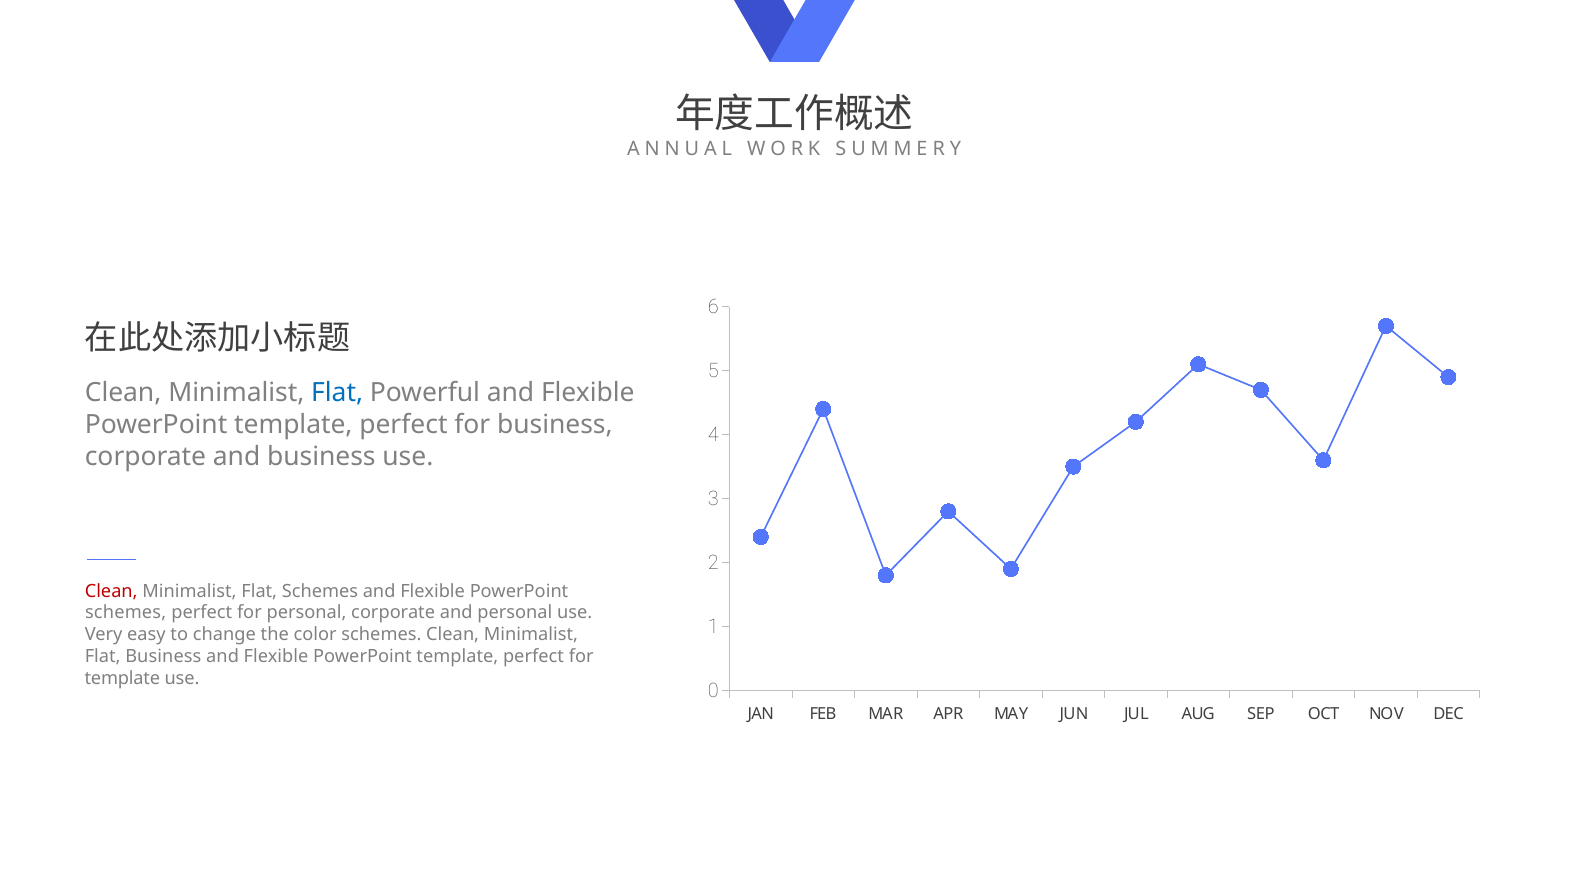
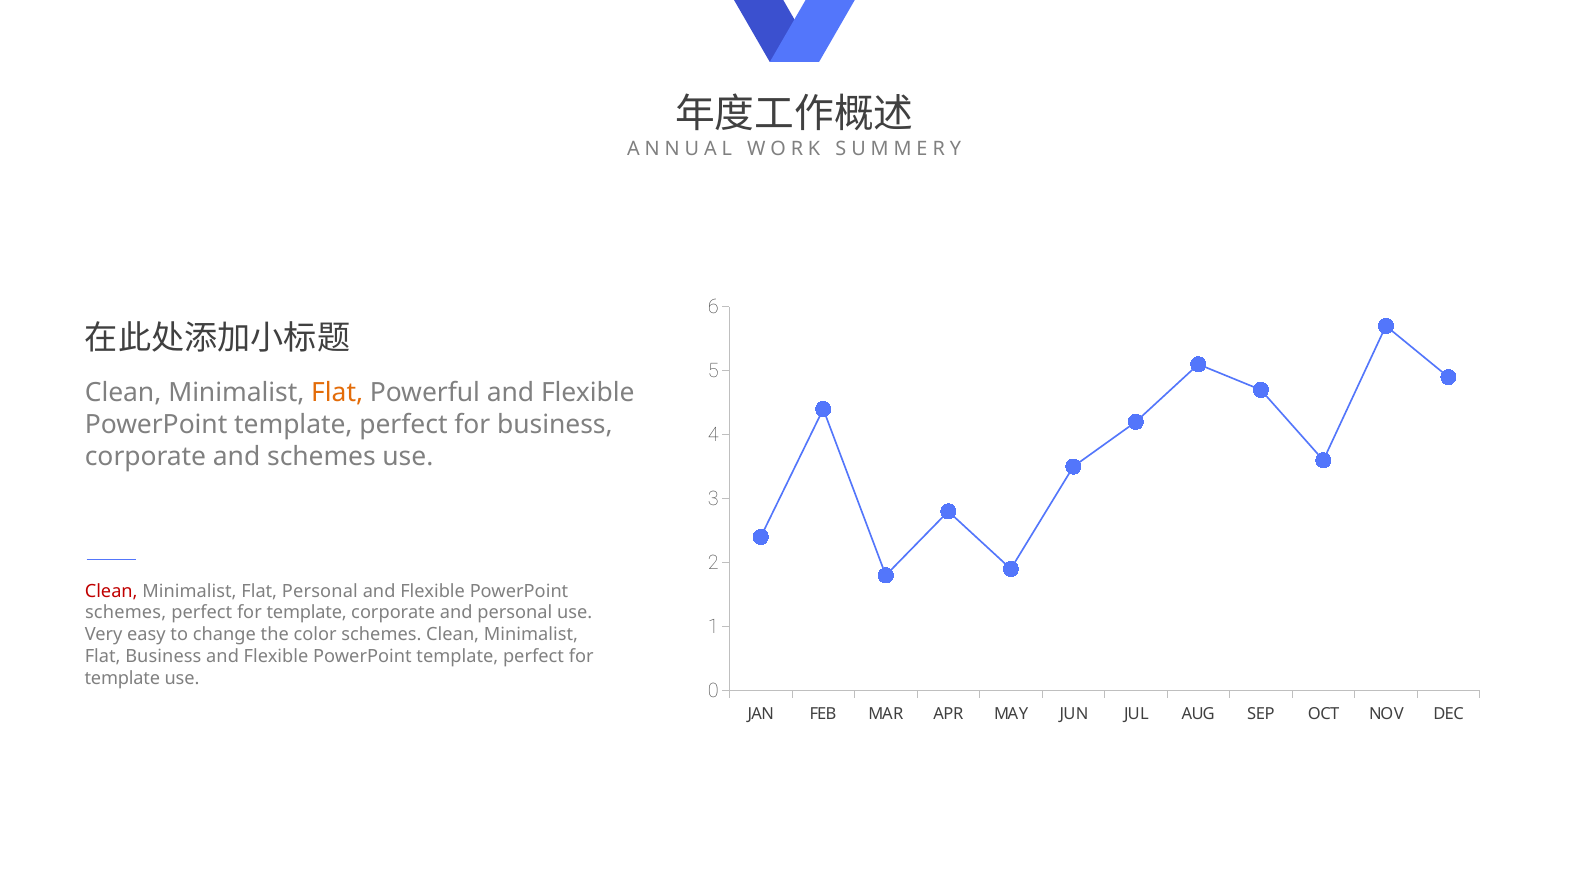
Flat at (337, 393) colour: blue -> orange
and business: business -> schemes
Flat Schemes: Schemes -> Personal
personal at (307, 613): personal -> template
